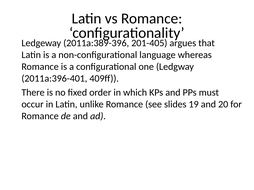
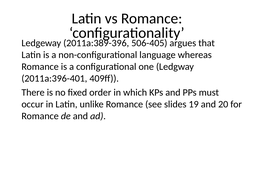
201-405: 201-405 -> 506-405
